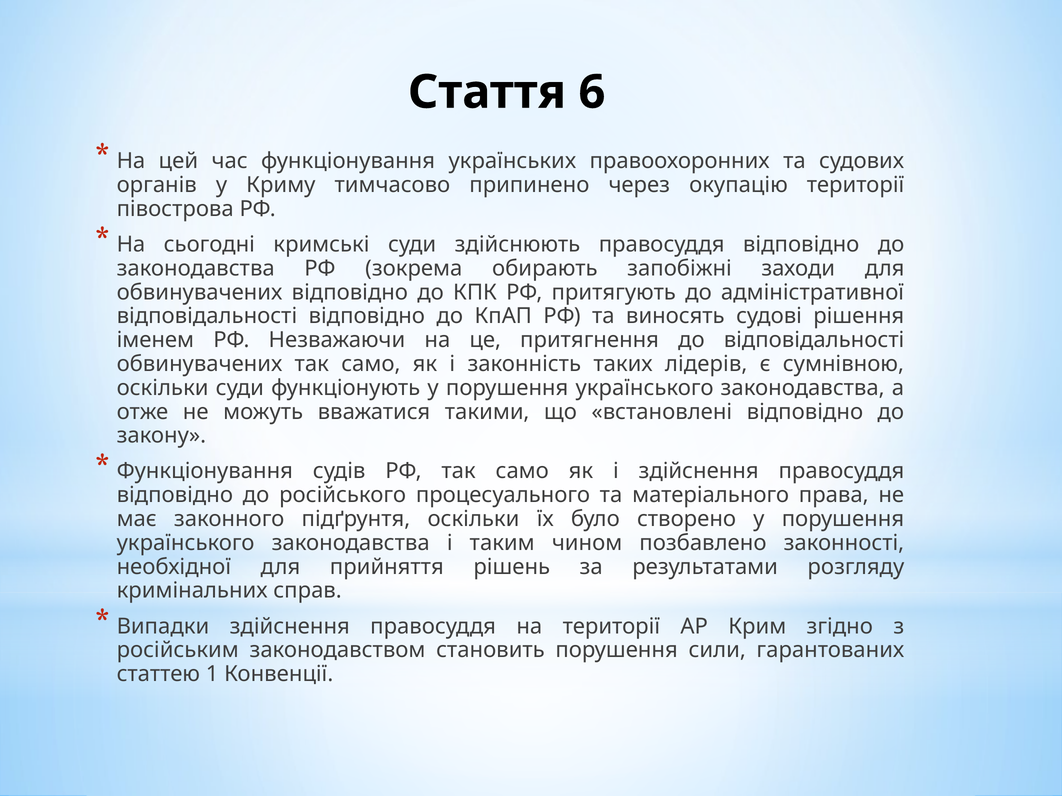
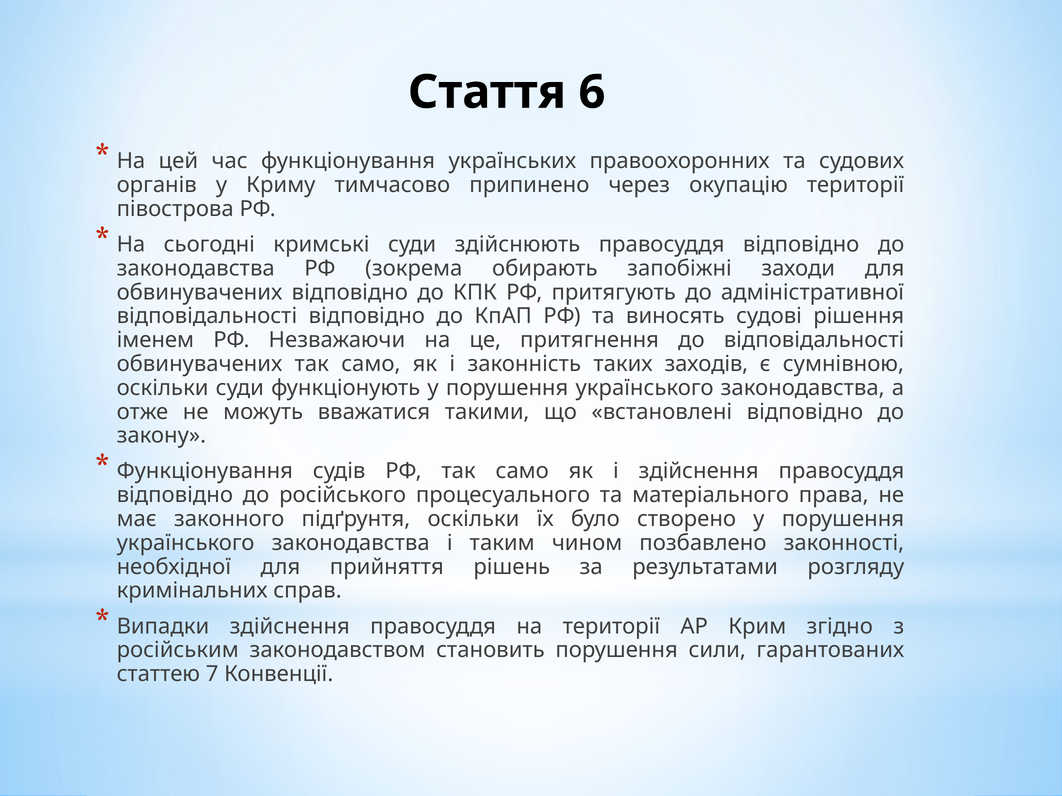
лідерів: лідерів -> заходів
1: 1 -> 7
